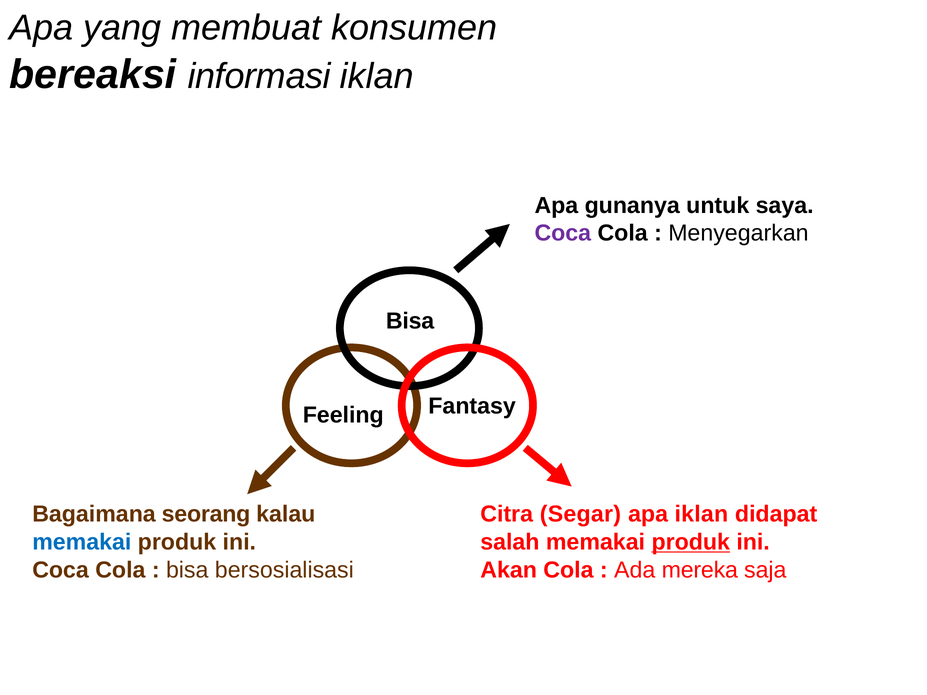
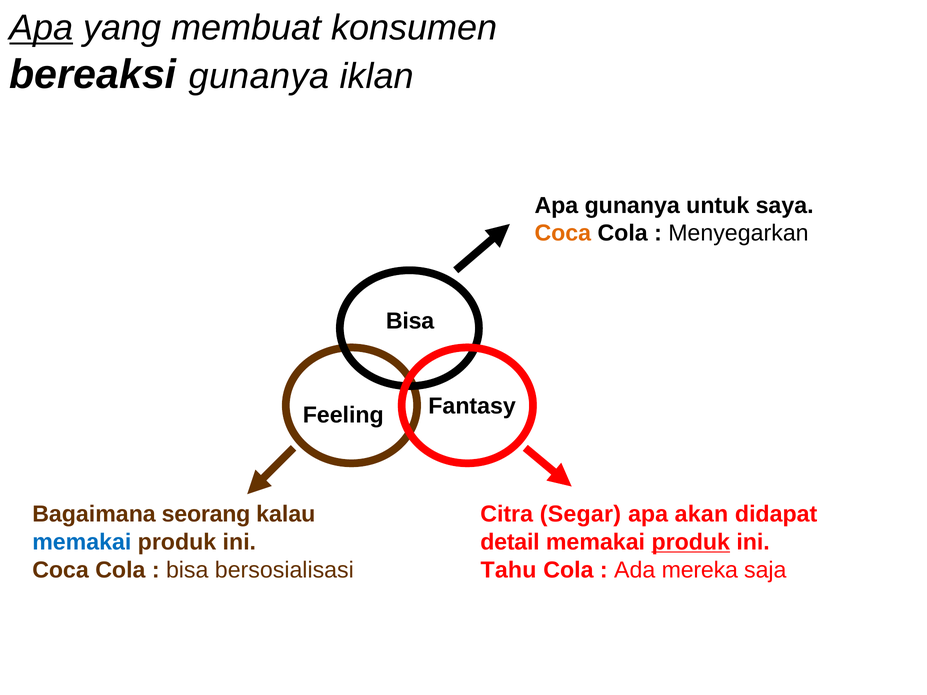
Apa at (41, 28) underline: none -> present
bereaksi informasi: informasi -> gunanya
Coca at (563, 233) colour: purple -> orange
apa iklan: iklan -> akan
salah: salah -> detail
Akan: Akan -> Tahu
